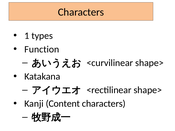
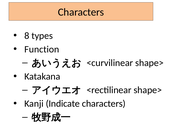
1: 1 -> 8
Content: Content -> Indicate
